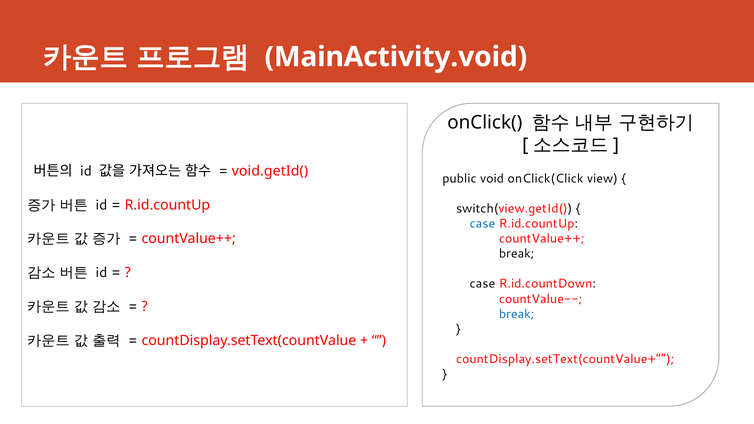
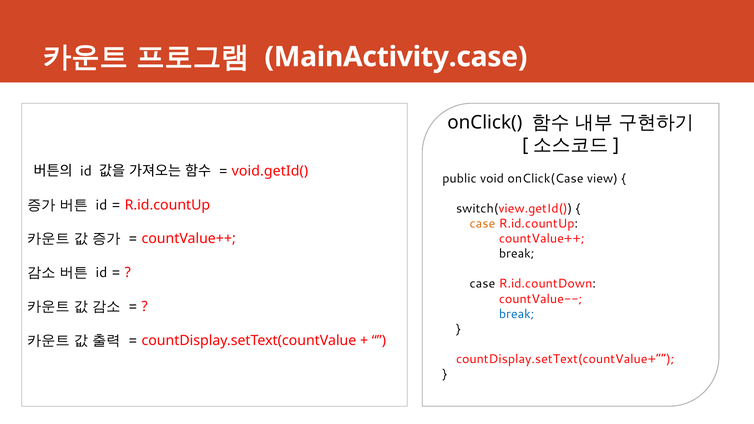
MainActivity.void: MainActivity.void -> MainActivity.case
onClick(Click: onClick(Click -> onClick(Case
case at (482, 224) colour: blue -> orange
